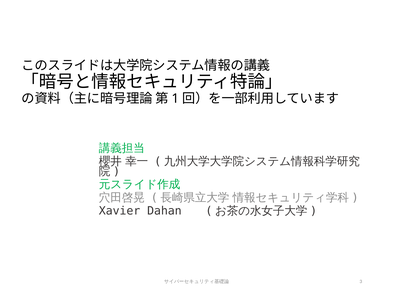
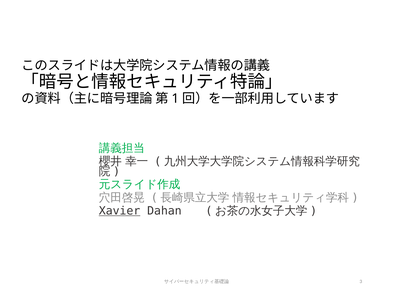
Xavier underline: none -> present
